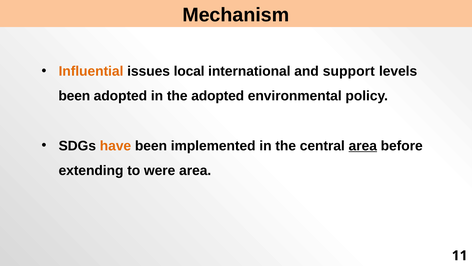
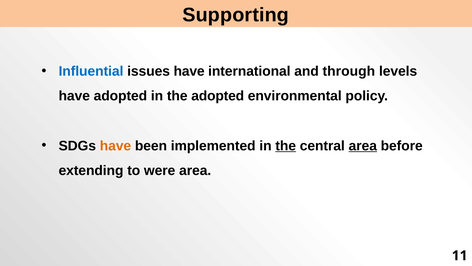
Mechanism: Mechanism -> Supporting
Influential colour: orange -> blue
issues local: local -> have
support: support -> through
been at (74, 96): been -> have
the at (286, 146) underline: none -> present
